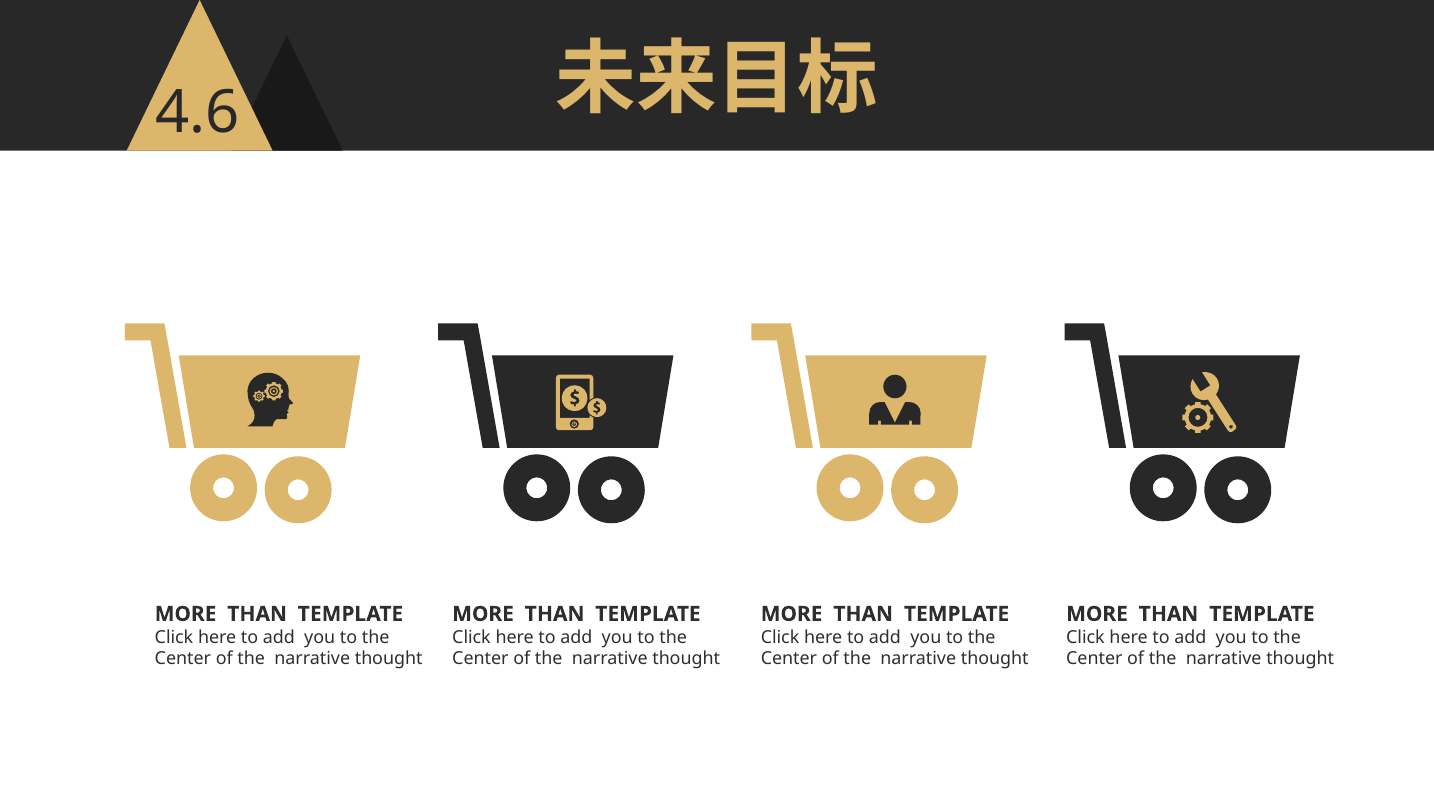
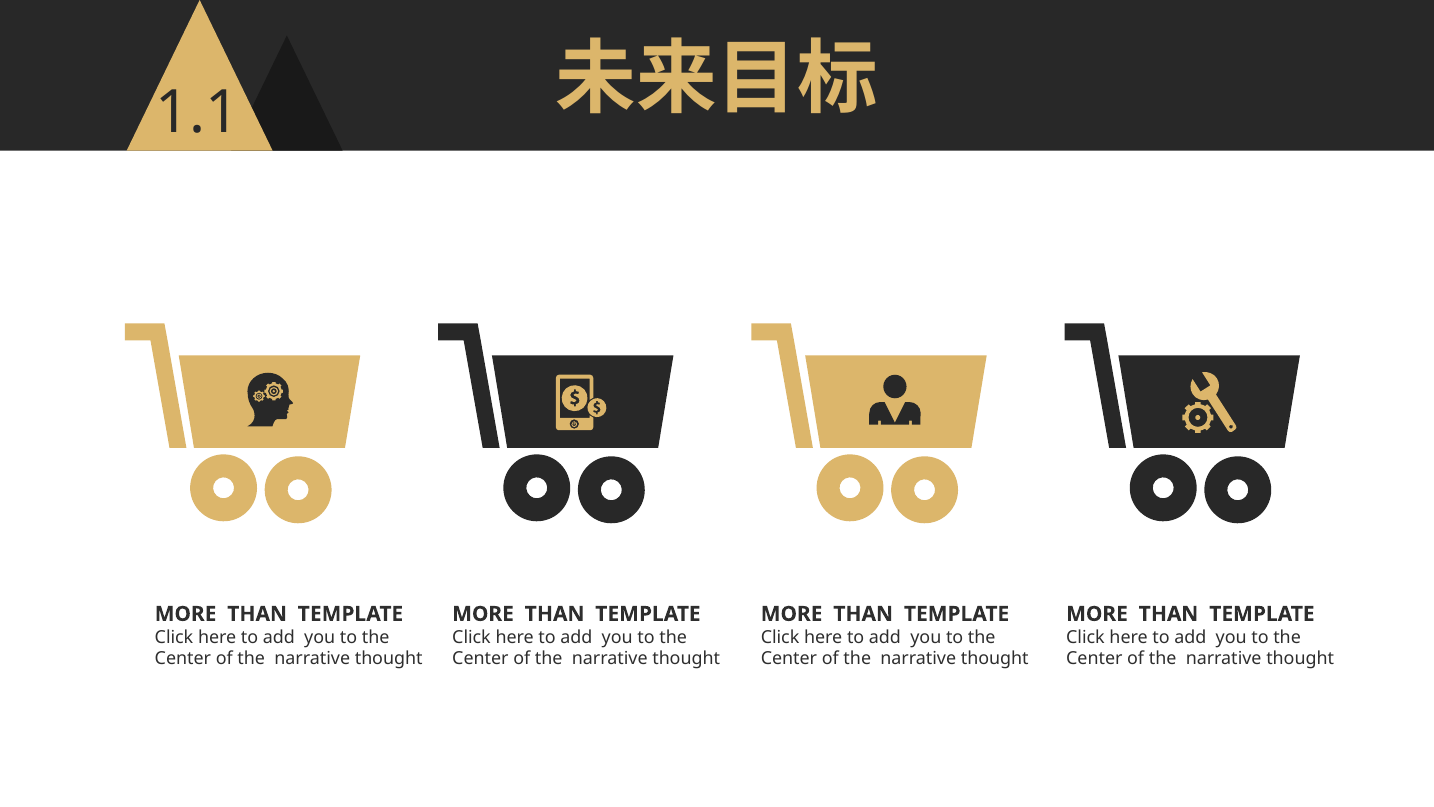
4.6: 4.6 -> 1.1
